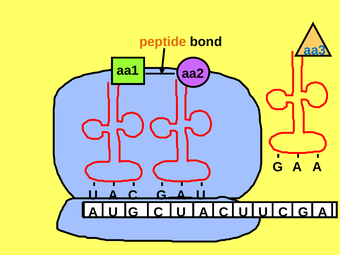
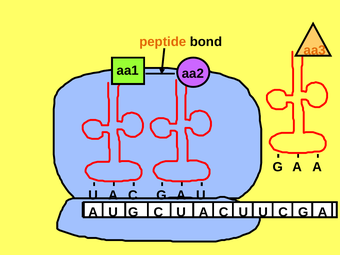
aa3 colour: blue -> orange
